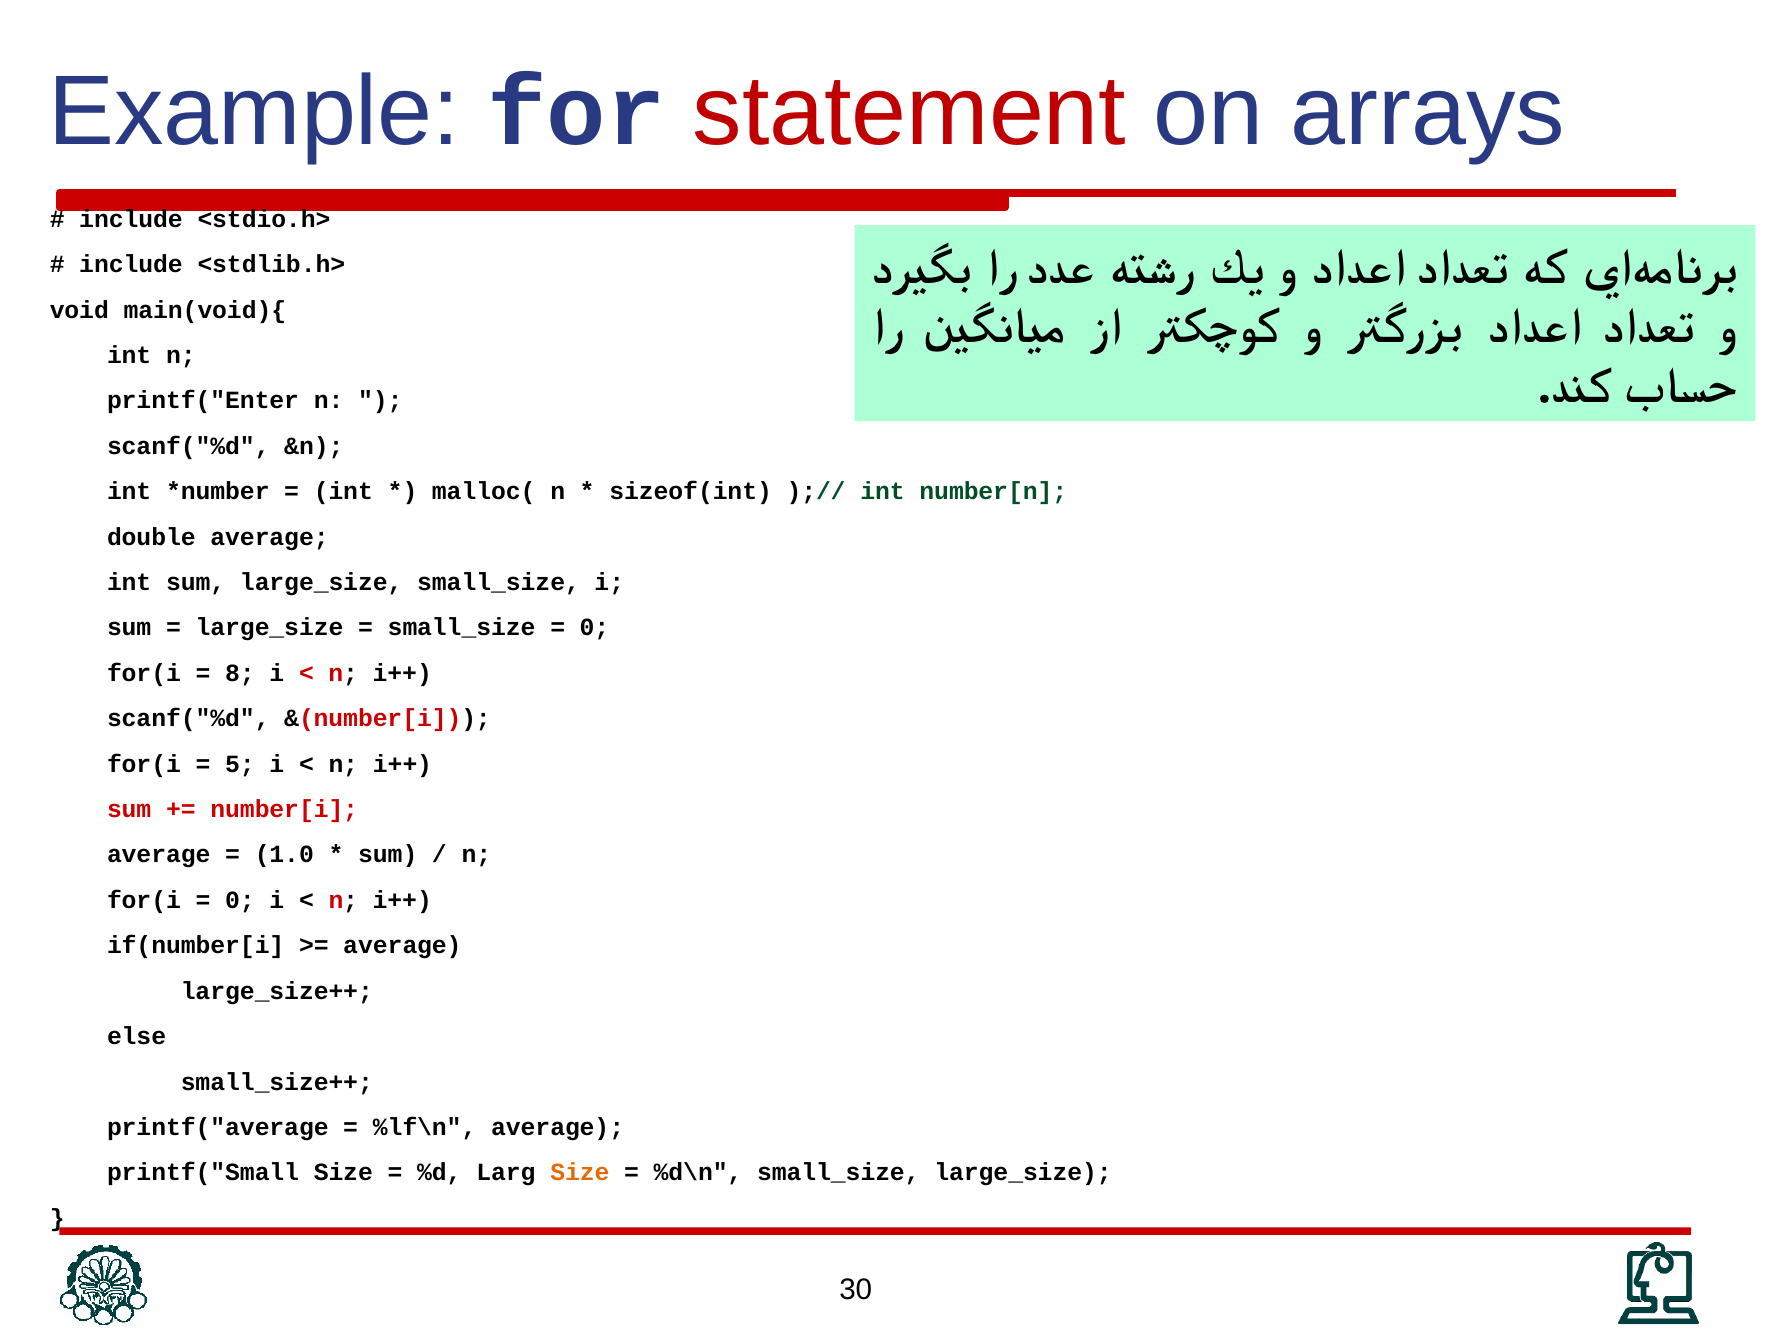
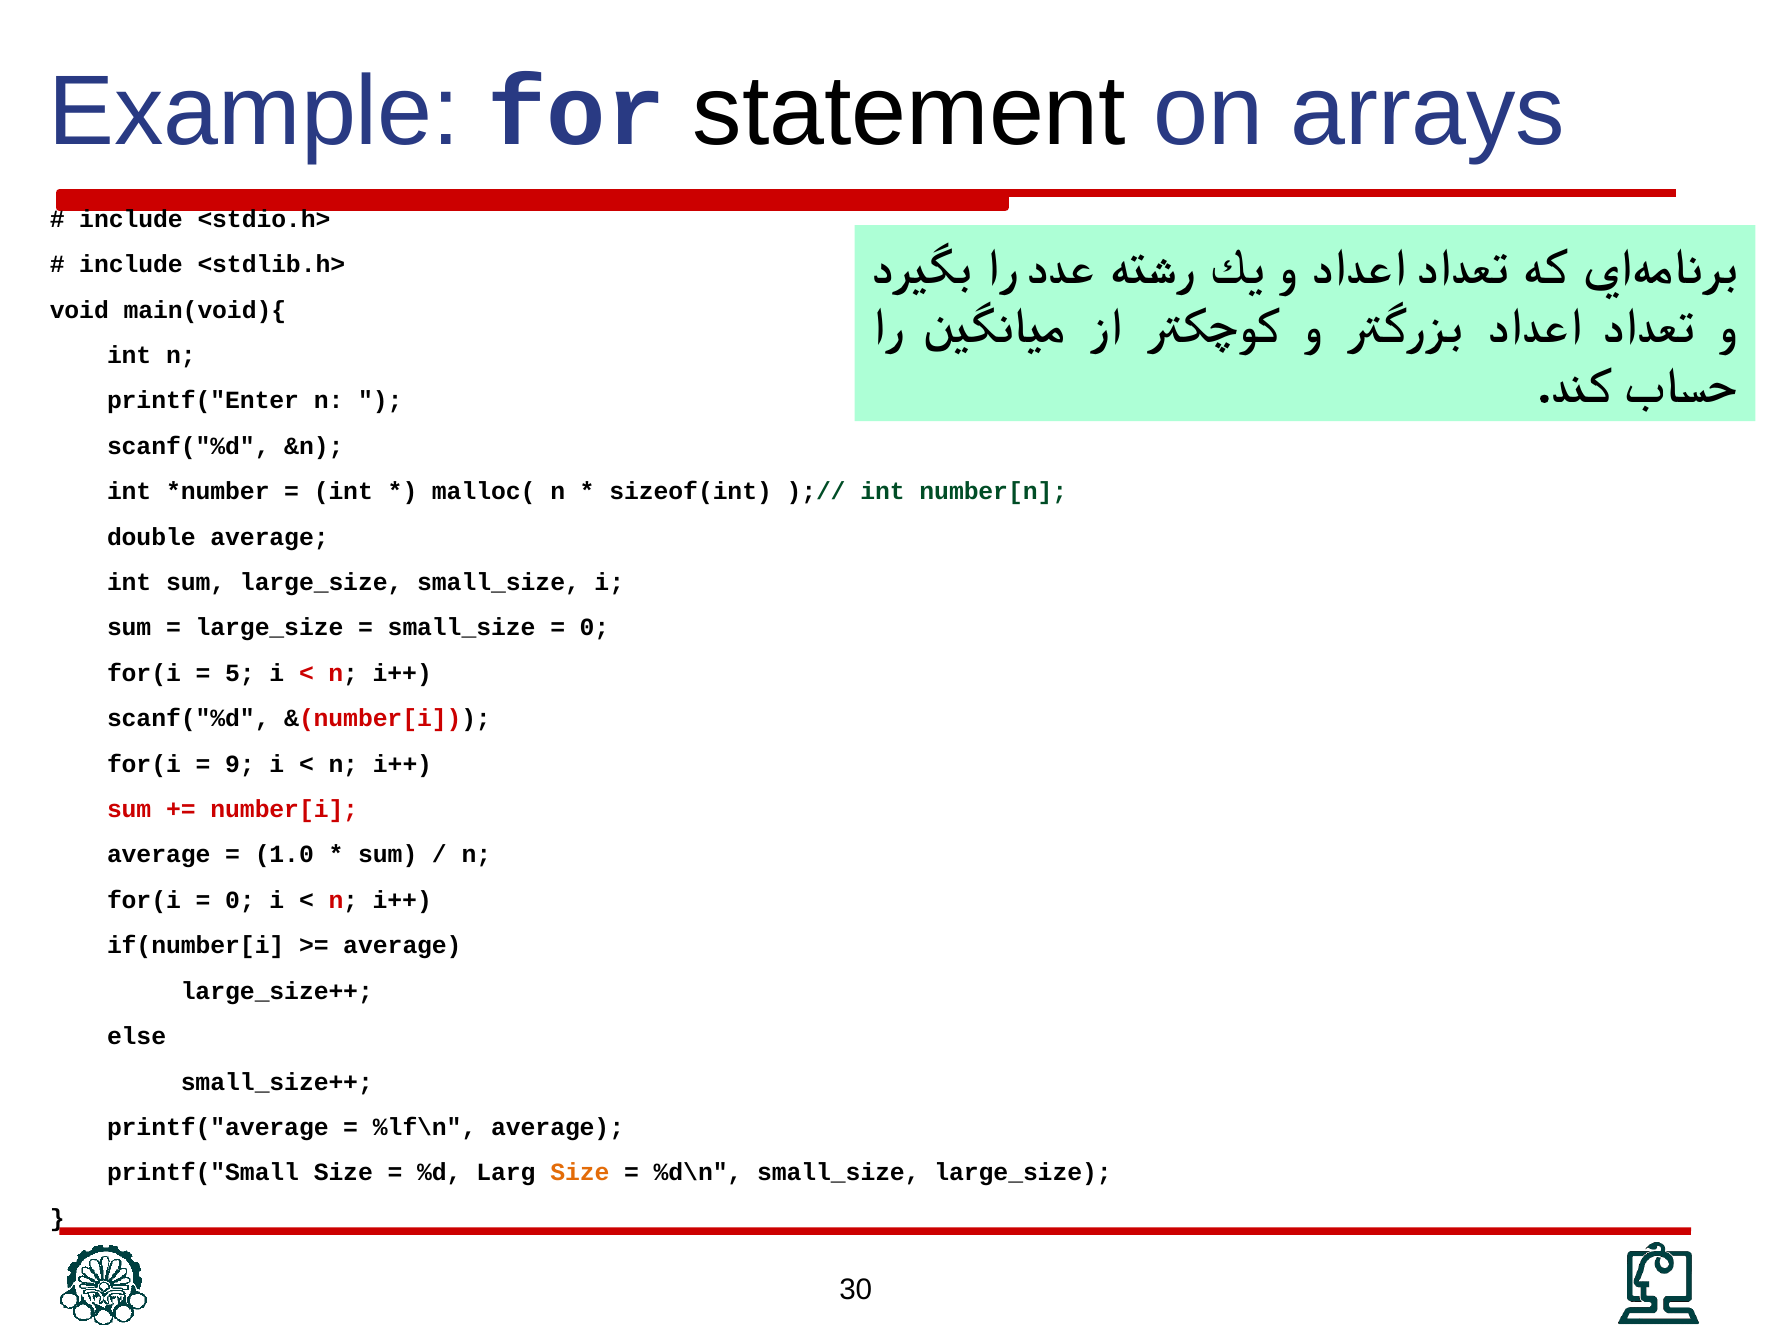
statement colour: red -> black
8: 8 -> 5
5: 5 -> 9
